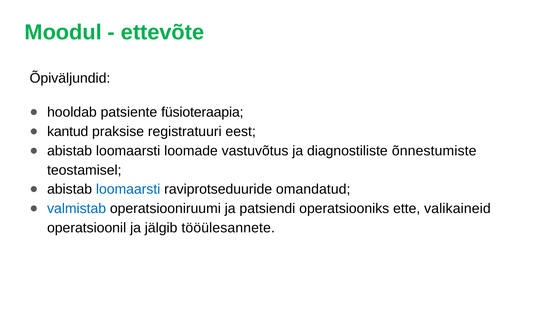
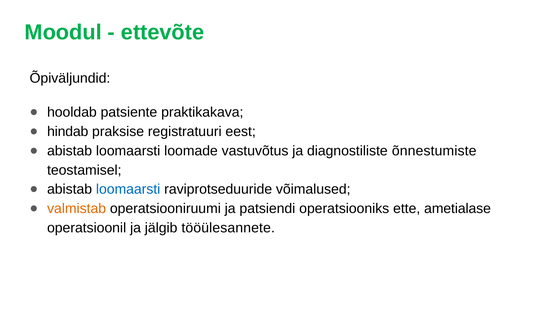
füsioteraapia: füsioteraapia -> praktikakava
kantud: kantud -> hindab
omandatud: omandatud -> võimalused
valmistab colour: blue -> orange
valikaineid: valikaineid -> ametialase
